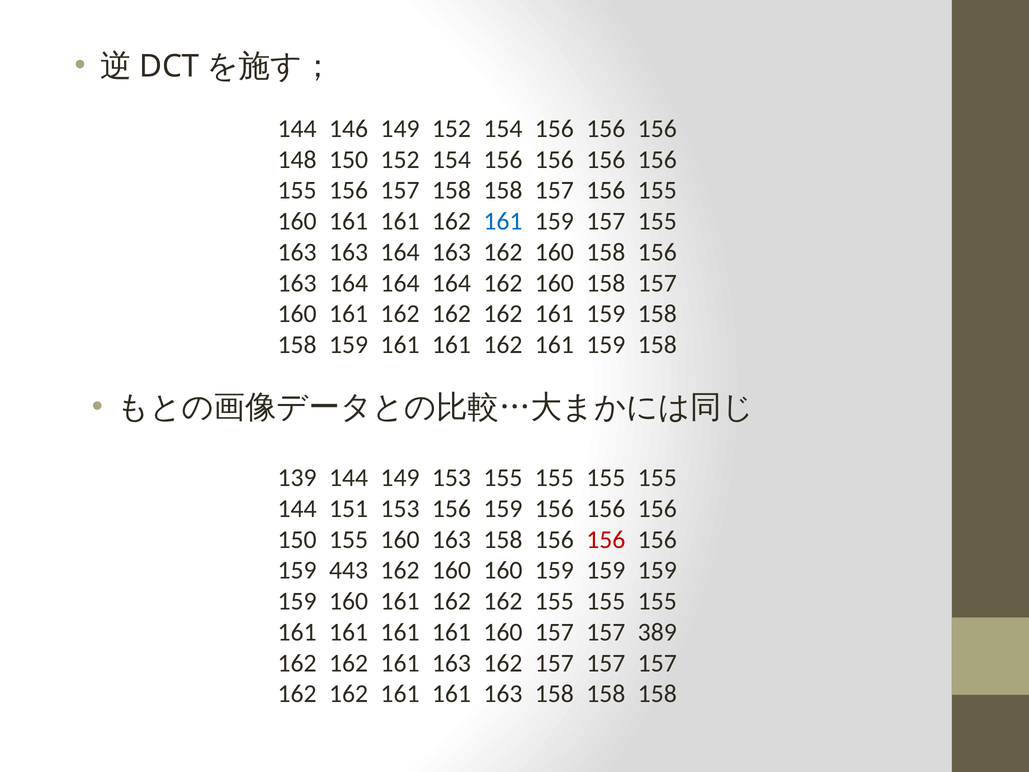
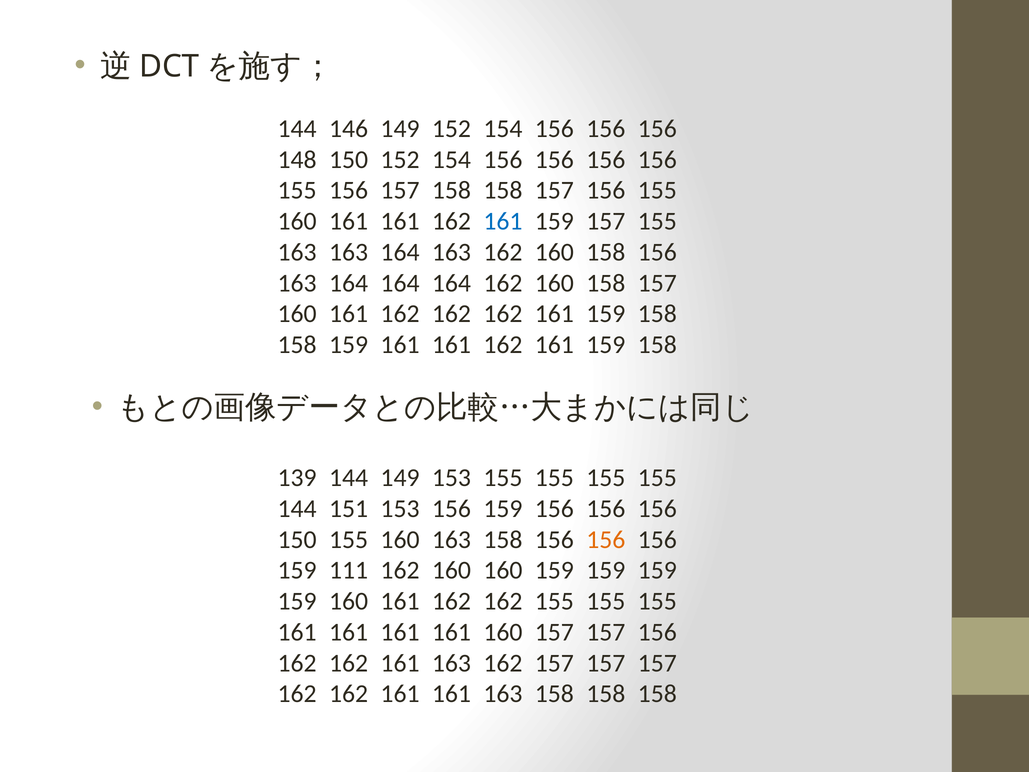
156 at (606, 539) colour: red -> orange
443: 443 -> 111
157 157 389: 389 -> 156
